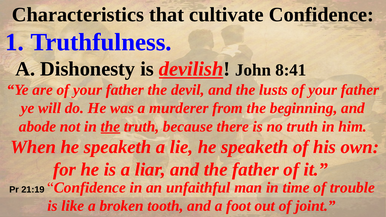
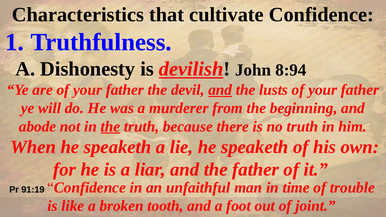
8:41: 8:41 -> 8:94
and at (220, 90) underline: none -> present
21:19: 21:19 -> 91:19
